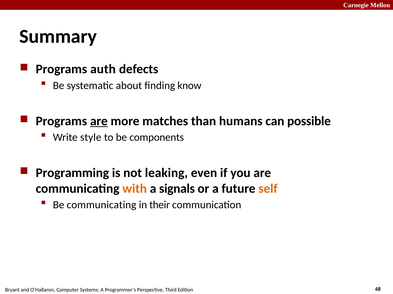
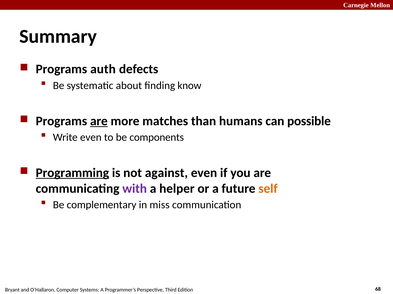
Write style: style -> even
Programming underline: none -> present
leaking: leaking -> against
with colour: orange -> purple
signals: signals -> helper
Be communicating: communicating -> complementary
their: their -> miss
